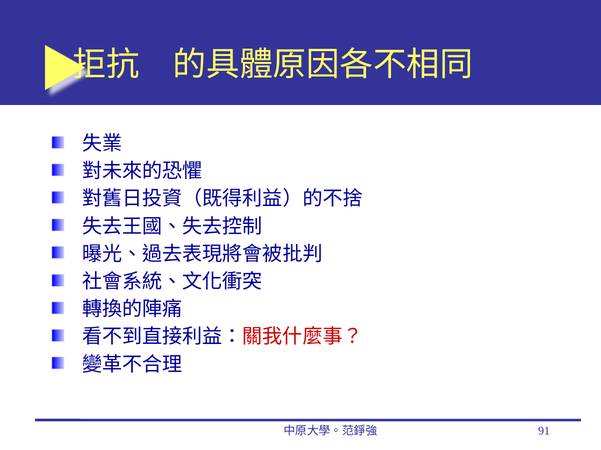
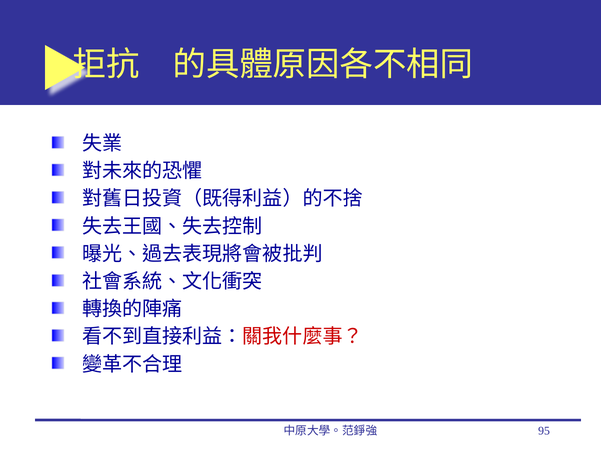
91: 91 -> 95
